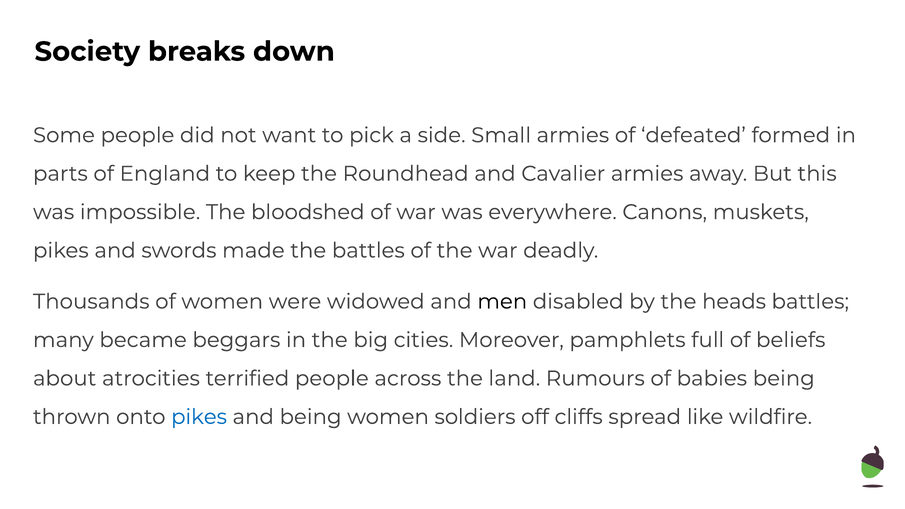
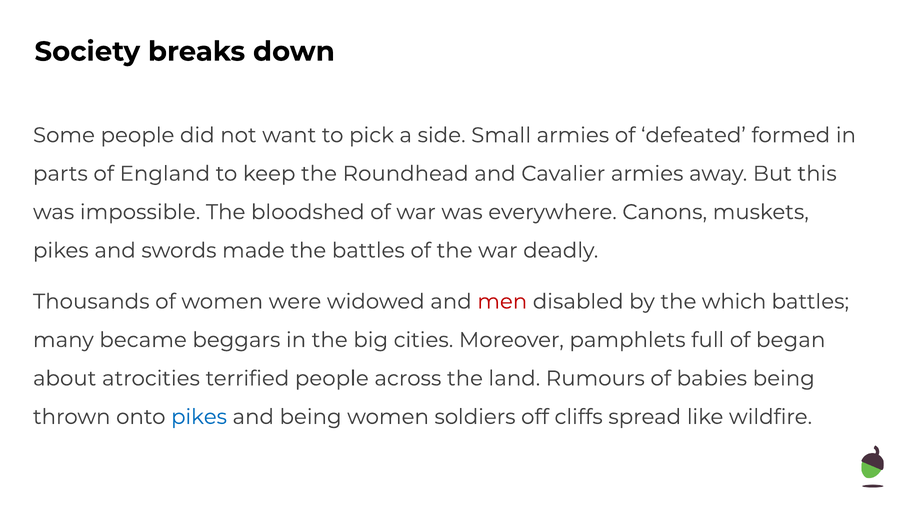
men colour: black -> red
heads: heads -> which
beliefs: beliefs -> began
